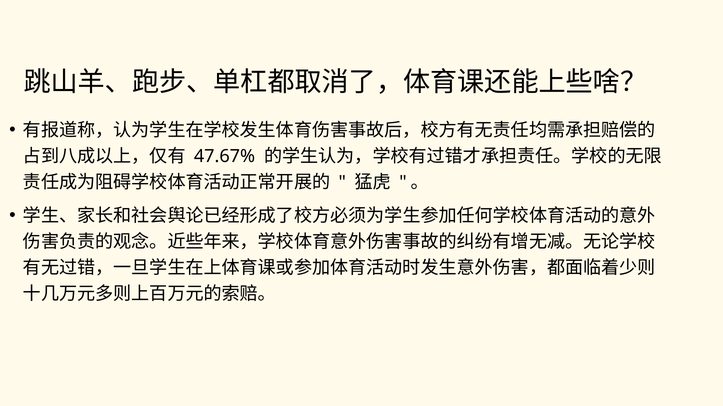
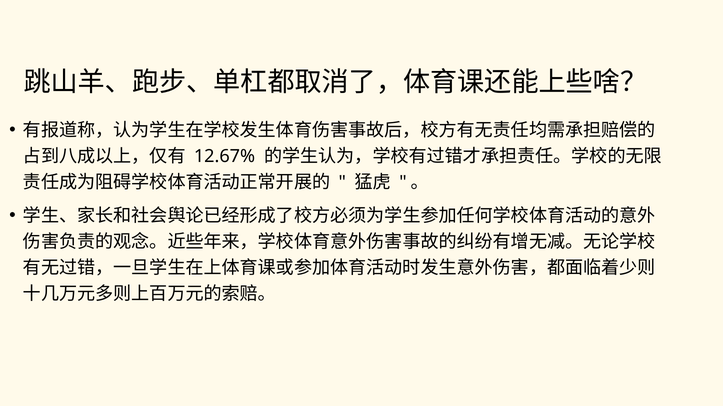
47.67%: 47.67% -> 12.67%
